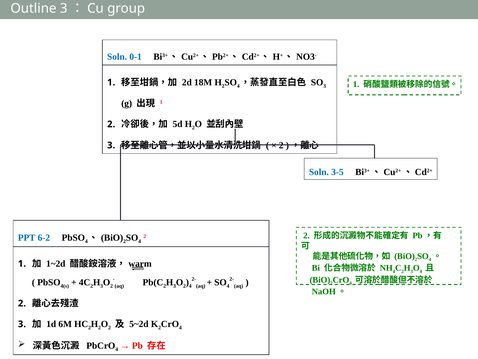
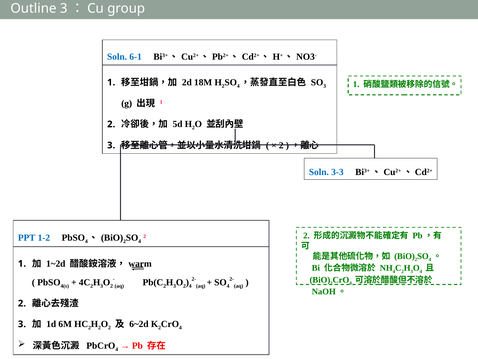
0-1: 0-1 -> 6-1
3-5: 3-5 -> 3-3
6-2: 6-2 -> 1-2
5~2d: 5~2d -> 6~2d
